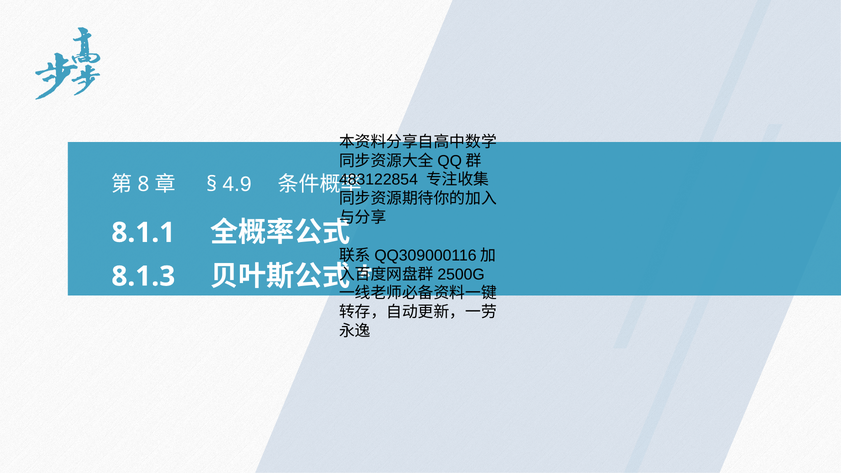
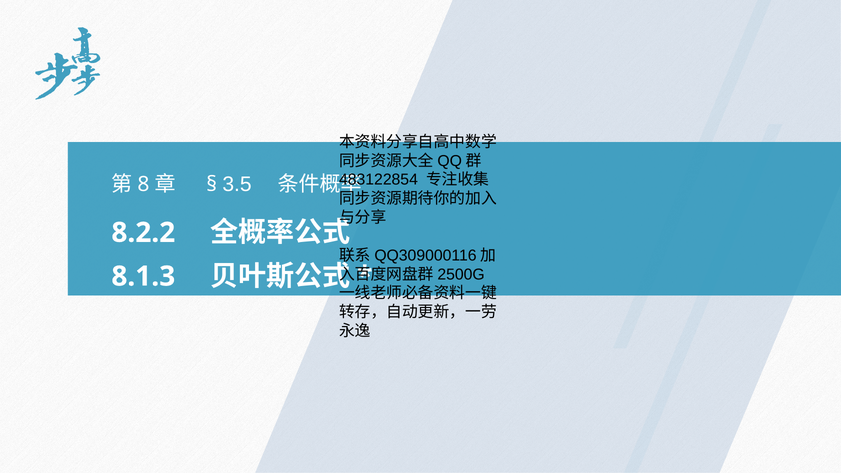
4.9: 4.9 -> 3.5
8.1.1: 8.1.1 -> 8.2.2
